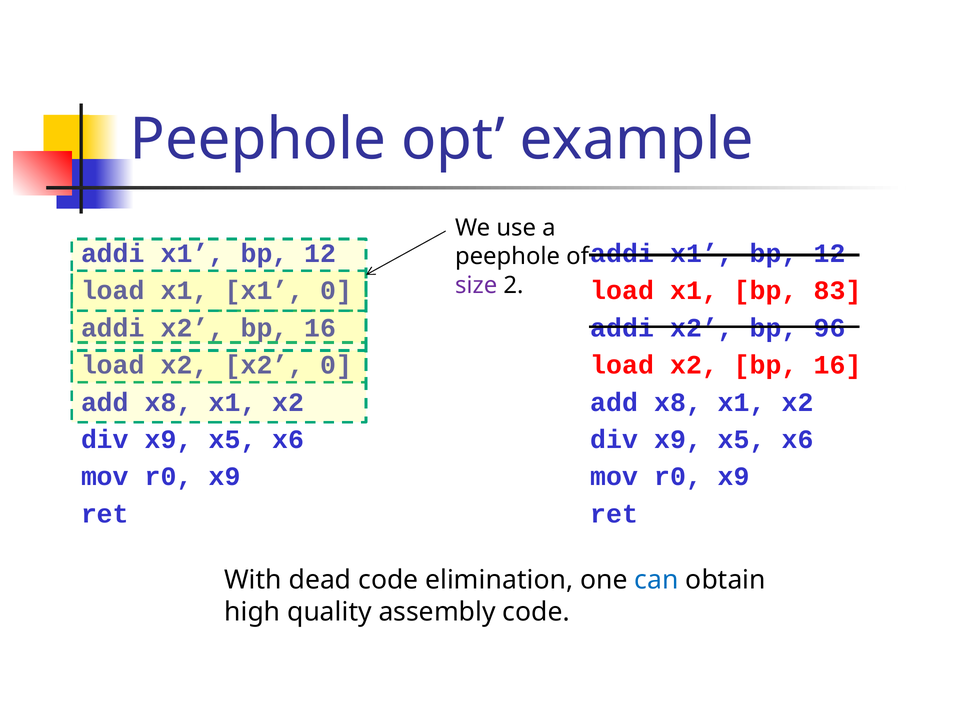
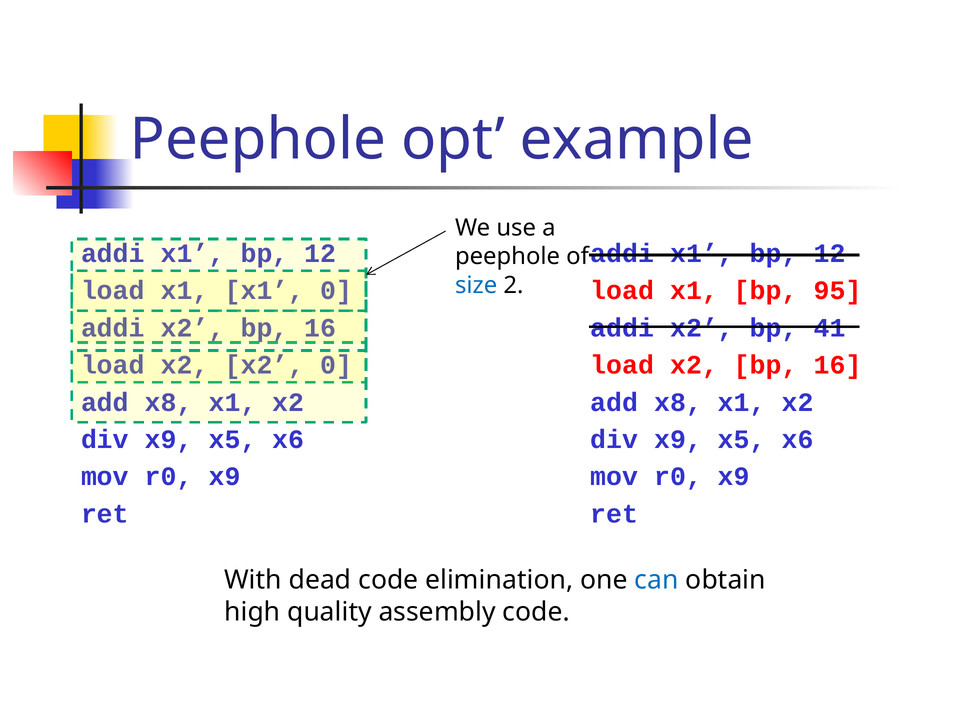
size colour: purple -> blue
83: 83 -> 95
96: 96 -> 41
